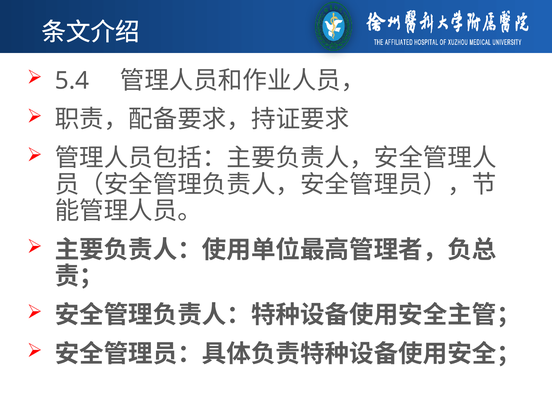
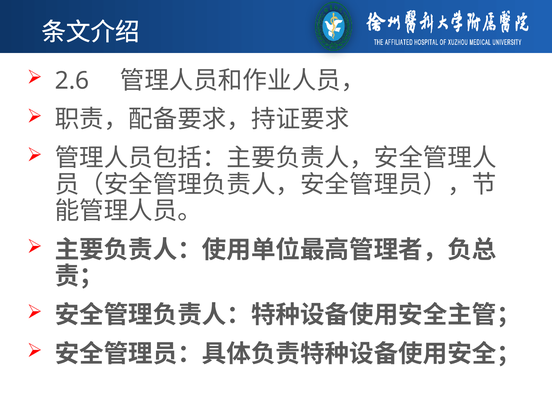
5.4: 5.4 -> 2.6
